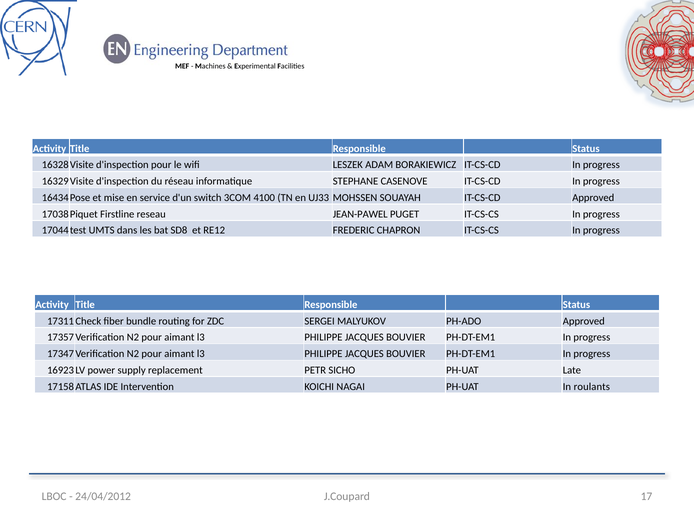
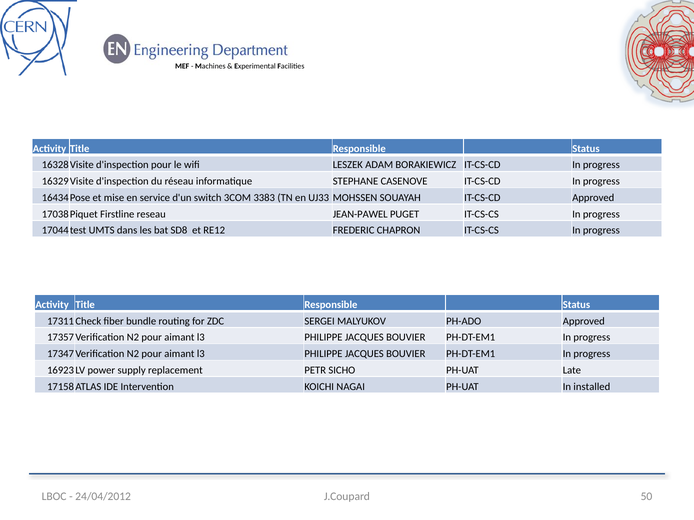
4100: 4100 -> 3383
roulants: roulants -> installed
17: 17 -> 50
